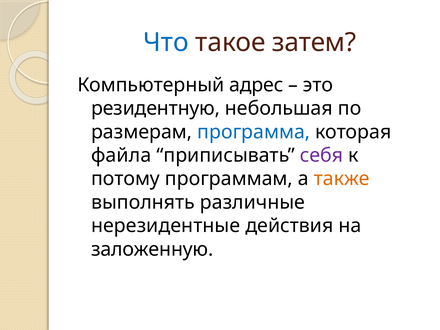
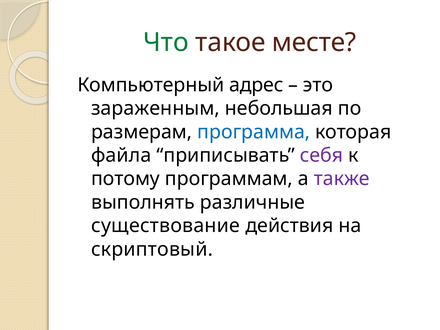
Что colour: blue -> green
затем: затем -> месте
резидентную: резидентную -> зараженным
также colour: orange -> purple
нерезидентные: нерезидентные -> существование
заложенную: заложенную -> скриптовый
